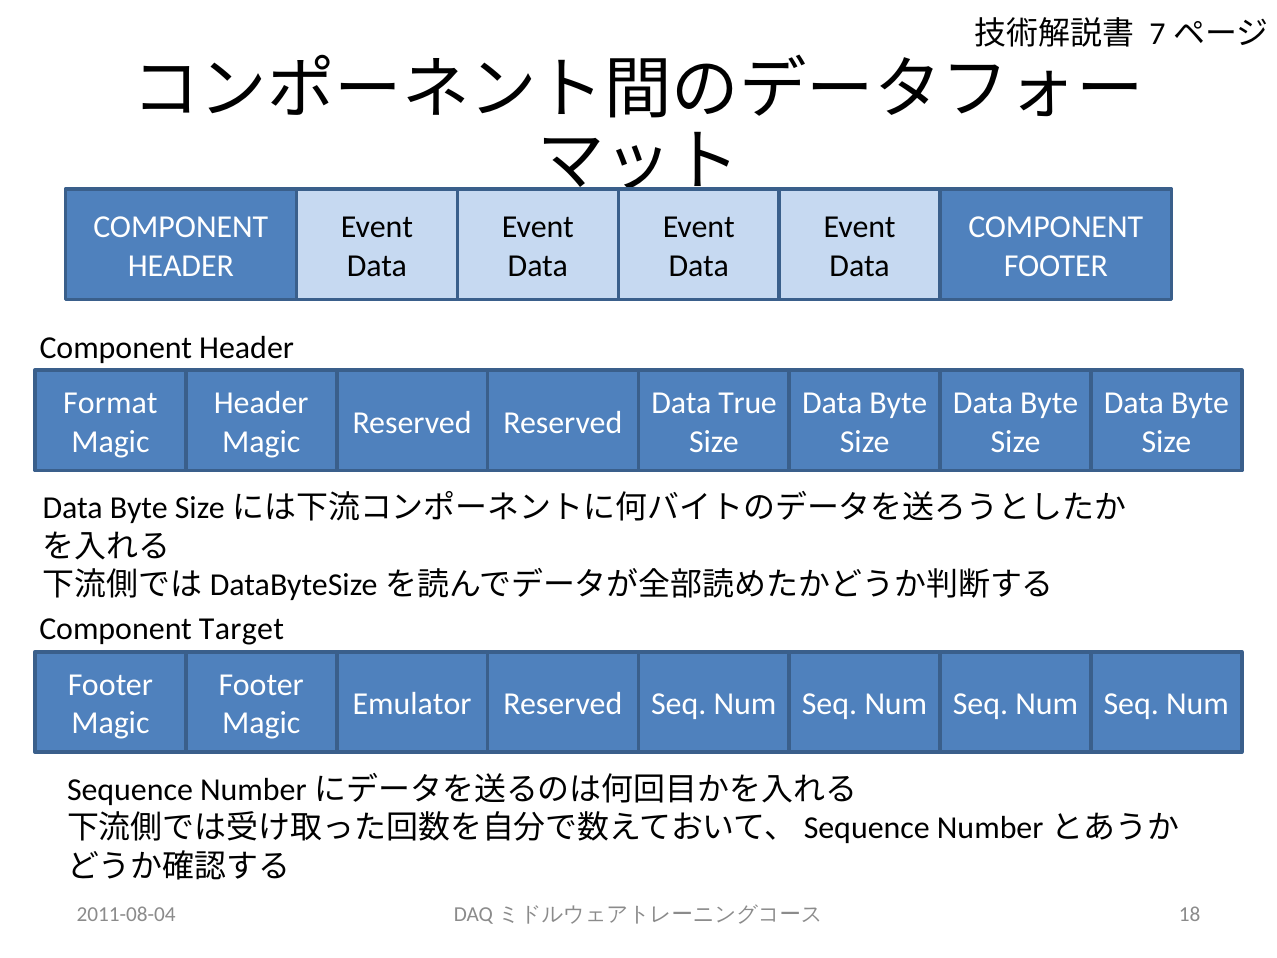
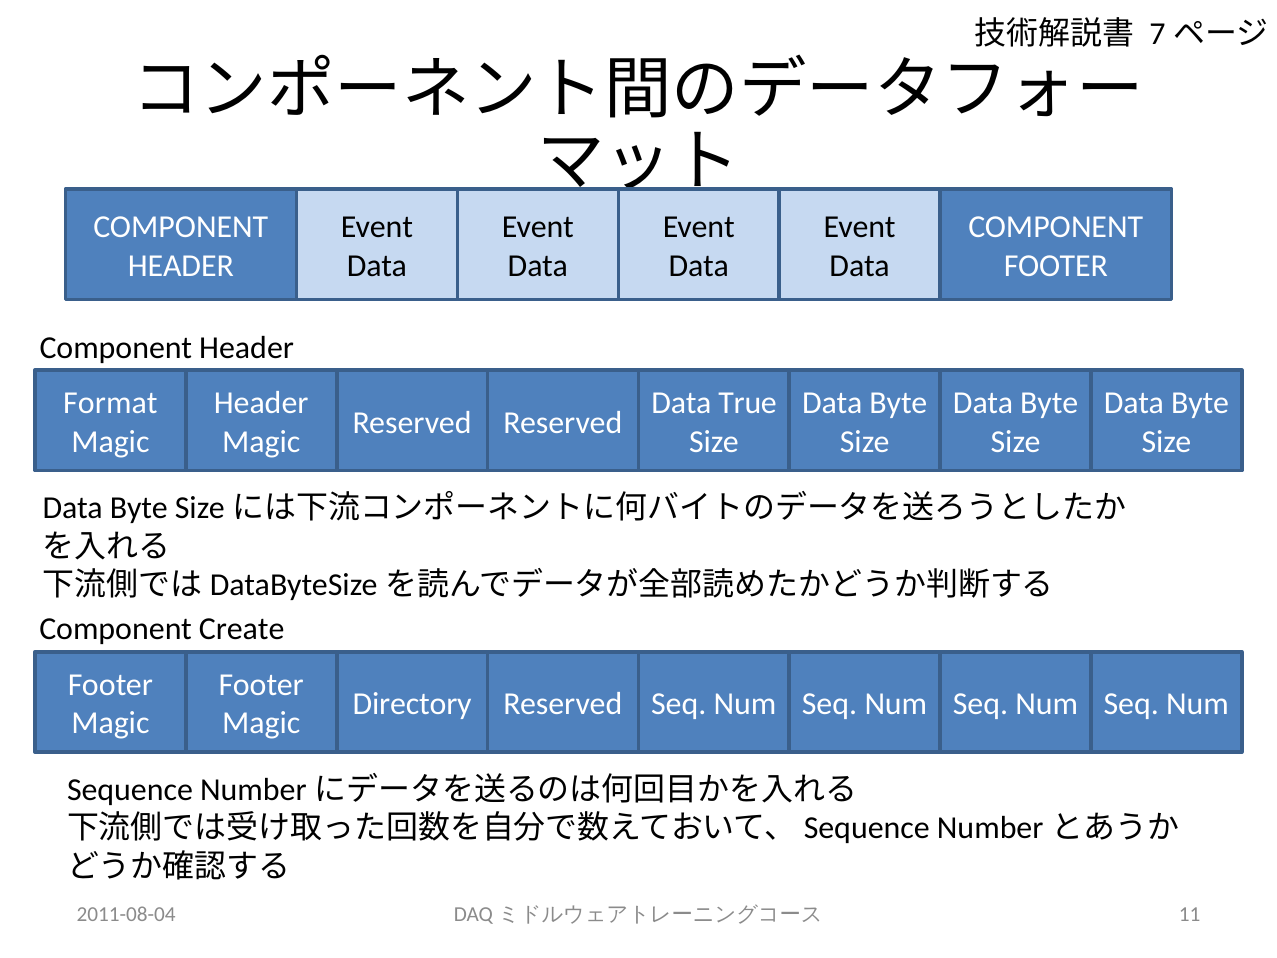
Target: Target -> Create
Emulator: Emulator -> Directory
18: 18 -> 11
